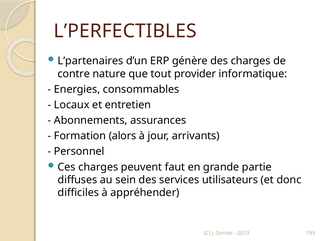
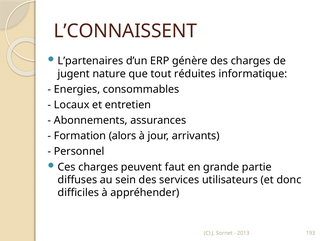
L’PERFECTIBLES: L’PERFECTIBLES -> L’CONNAISSENT
contre: contre -> jugent
provider: provider -> réduites
